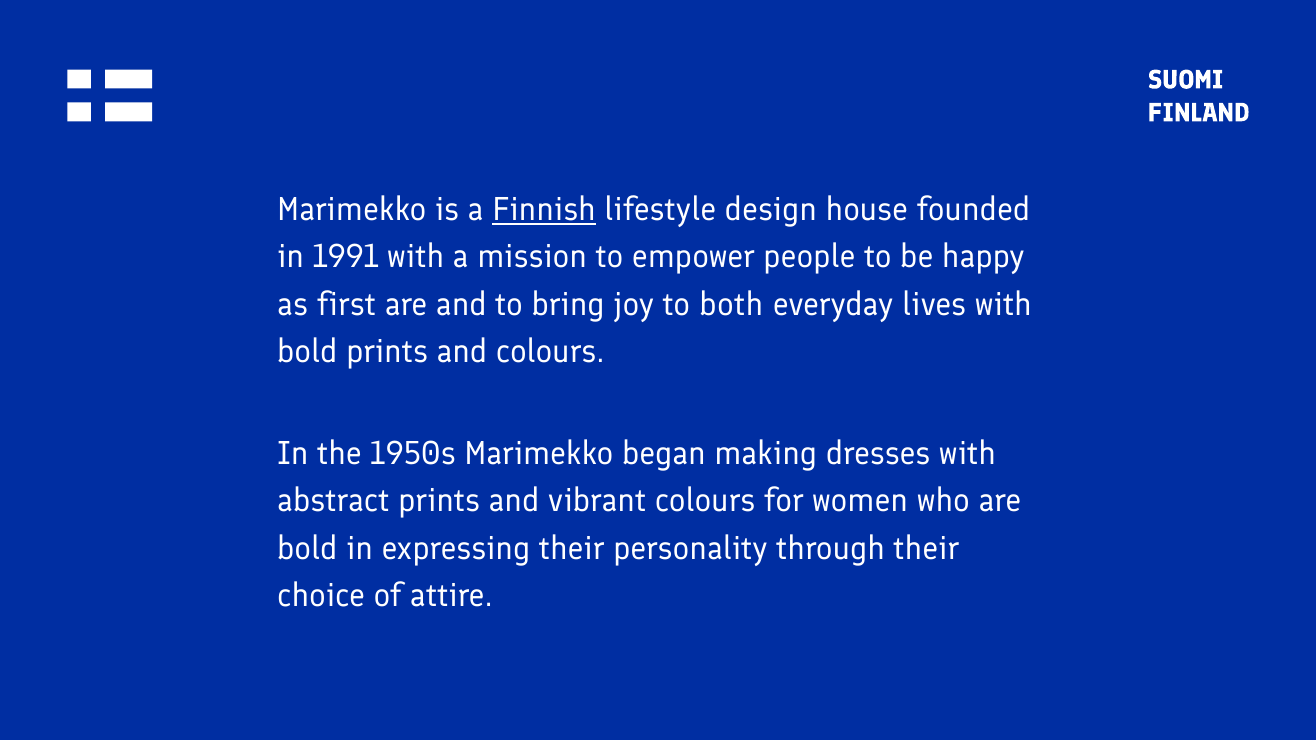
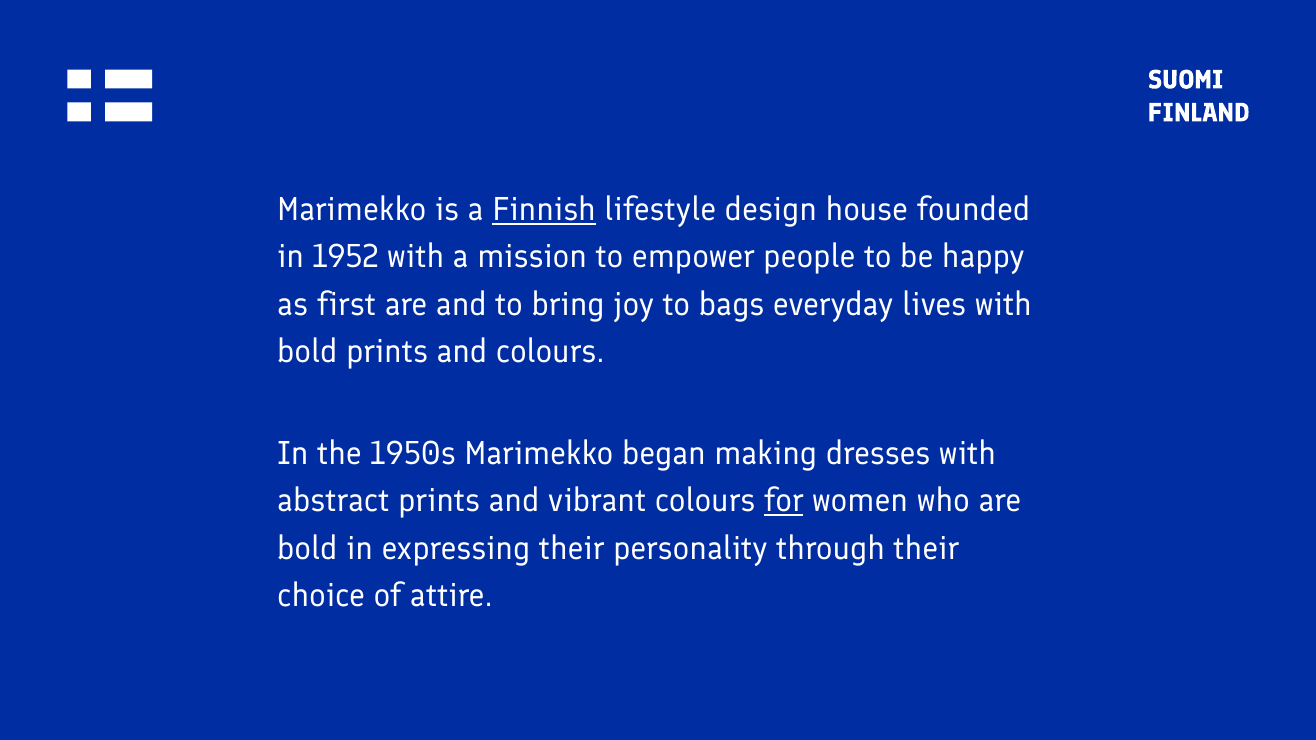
1991: 1991 -> 1952
both: both -> bags
for underline: none -> present
